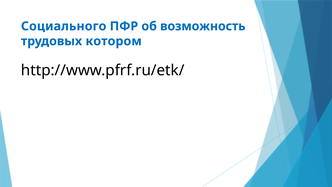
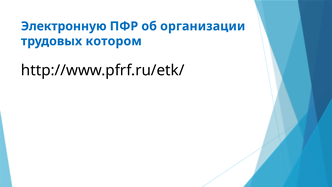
Социального: Социального -> Электронную
возможность: возможность -> организации
